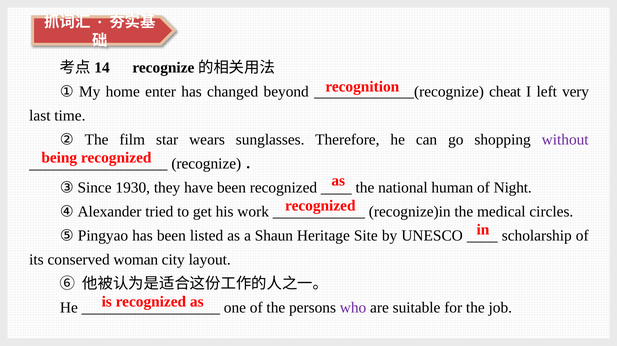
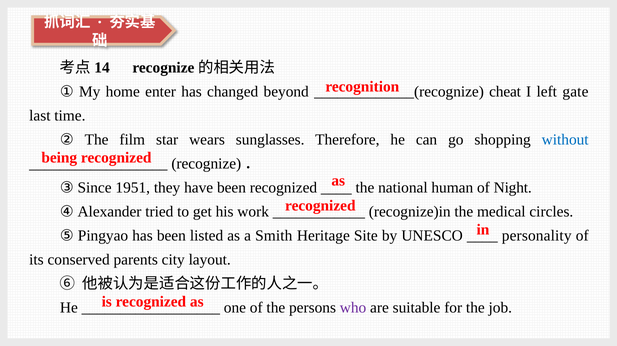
very: very -> gate
without colour: purple -> blue
1930: 1930 -> 1951
Shaun: Shaun -> Smith
scholarship: scholarship -> personality
woman: woman -> parents
